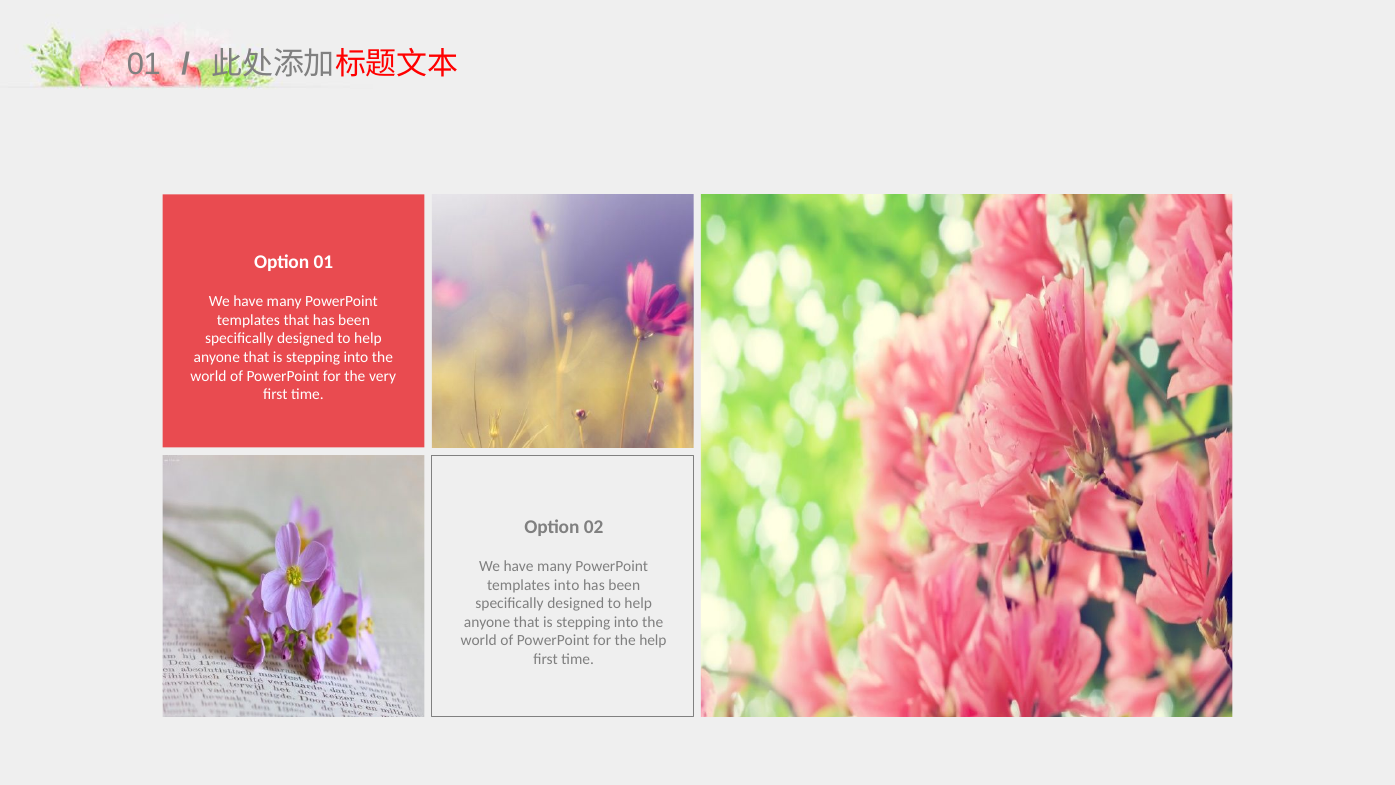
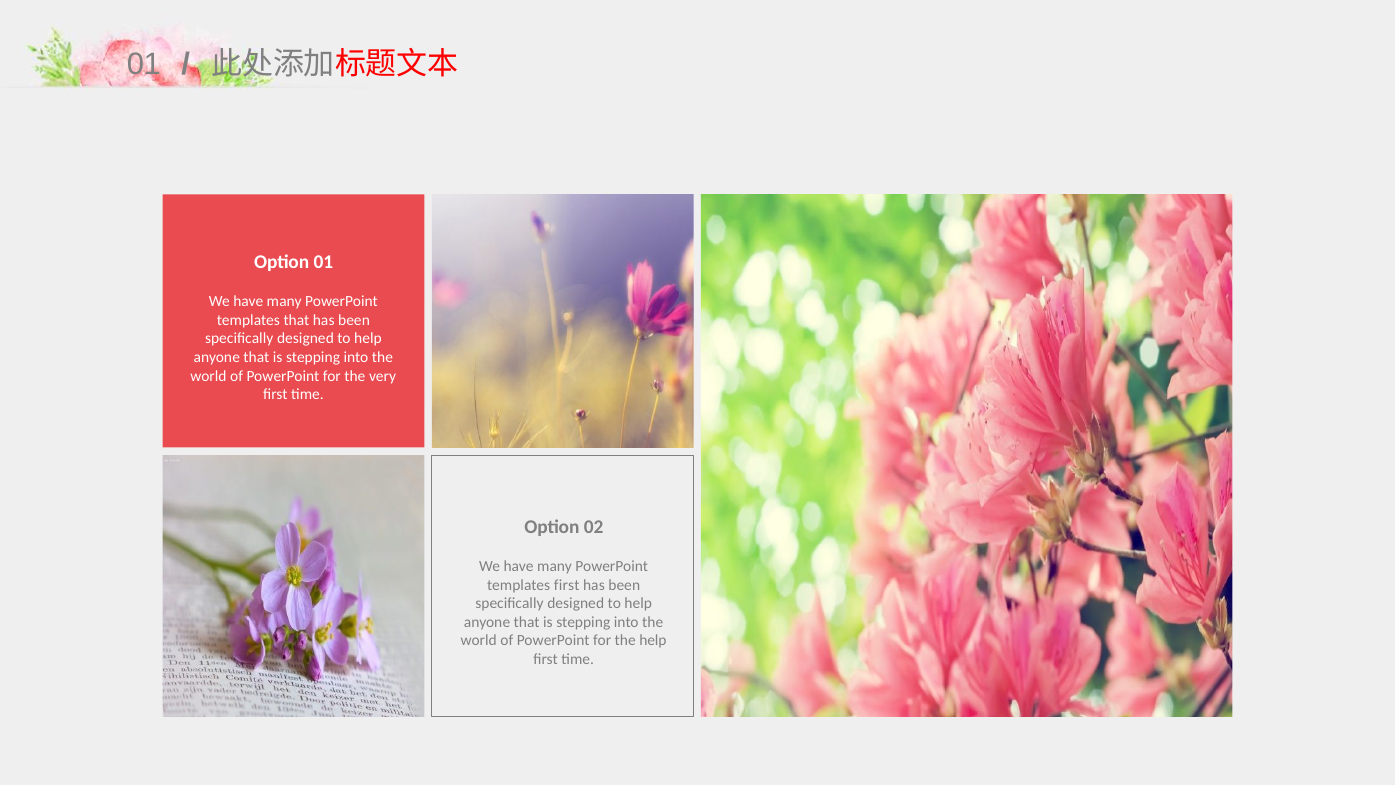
templates into: into -> first
